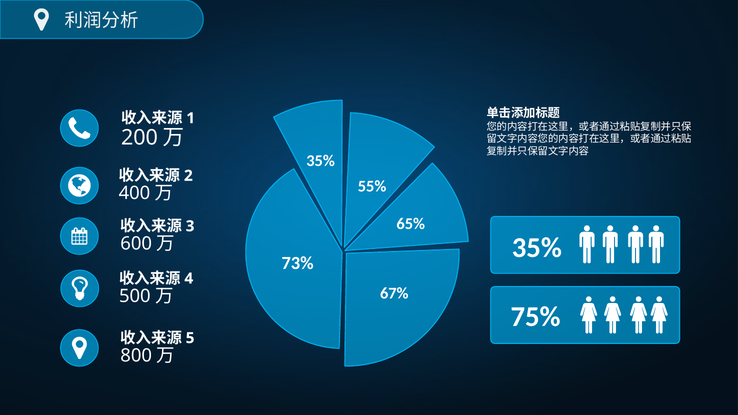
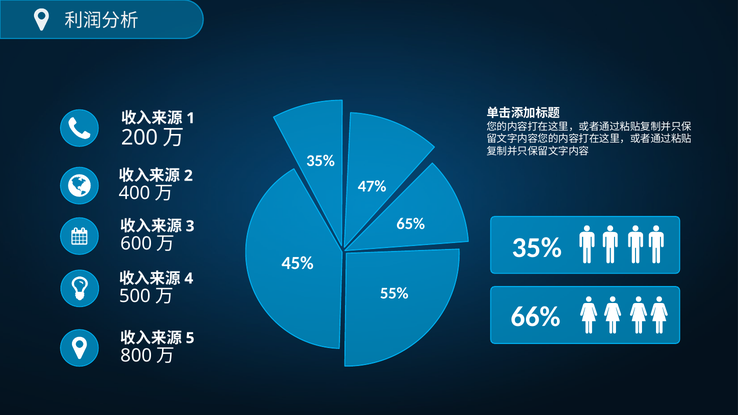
55%: 55% -> 47%
73%: 73% -> 45%
67%: 67% -> 55%
75%: 75% -> 66%
